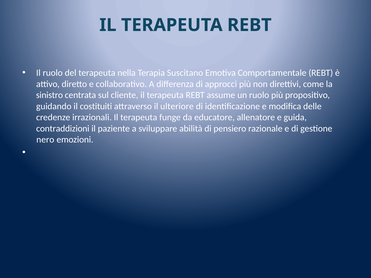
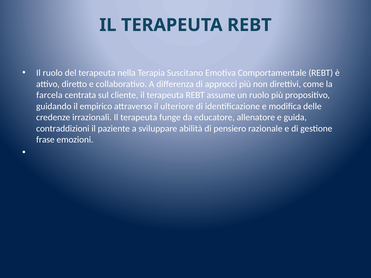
sinistro: sinistro -> farcela
costituiti: costituiti -> empirico
nero: nero -> frase
